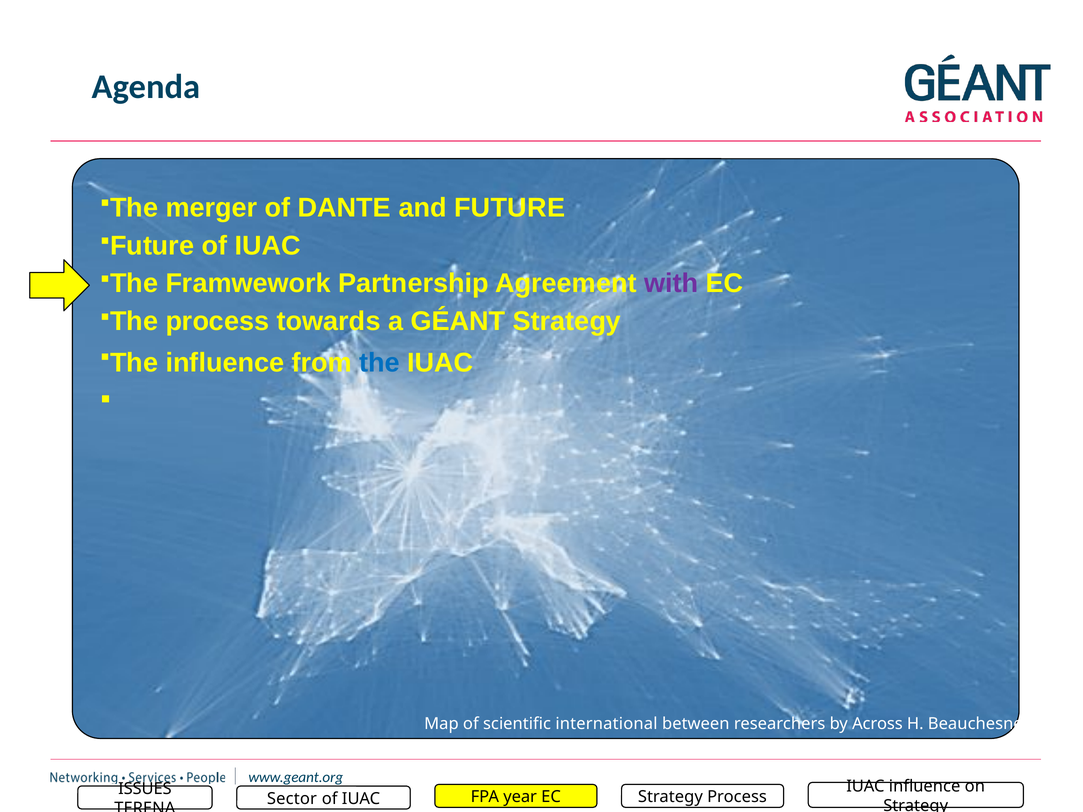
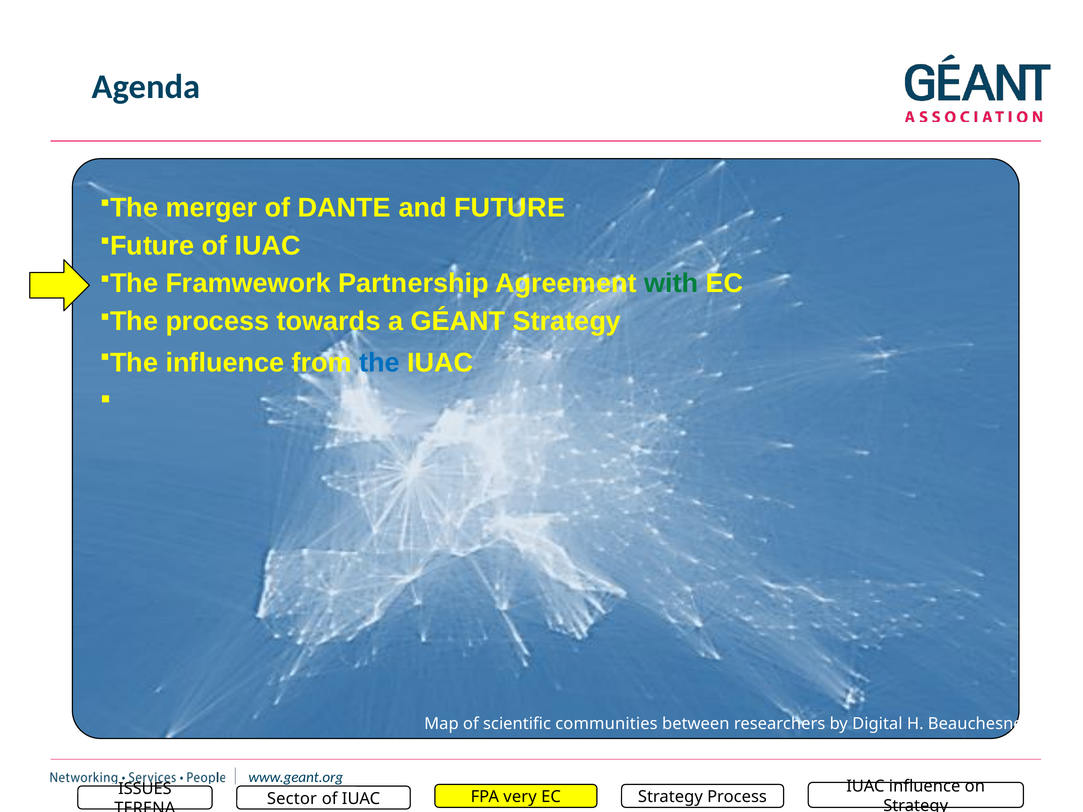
with colour: purple -> green
international: international -> communities
Across: Across -> Digital
year: year -> very
